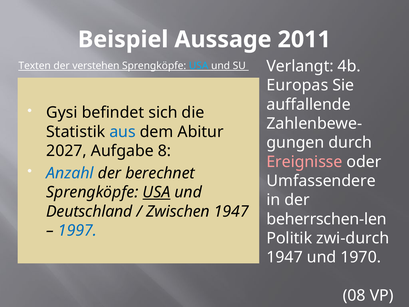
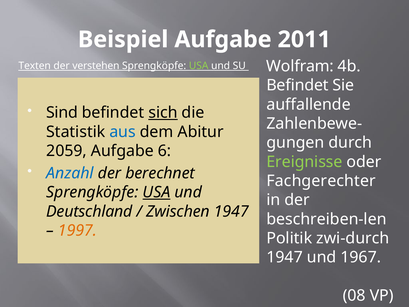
Beispiel Aussage: Aussage -> Aufgabe
Verlangt: Verlangt -> Wolfram
USA at (199, 66) colour: light blue -> light green
Europas at (297, 85): Europas -> Befindet
Gysi: Gysi -> Sind
sich underline: none -> present
2027: 2027 -> 2059
8: 8 -> 6
Ereignisse colour: pink -> light green
Umfassendere: Umfassendere -> Fachgerechter
beherrschen-len: beherrschen-len -> beschreiben-len
1997 colour: blue -> orange
1970: 1970 -> 1967
